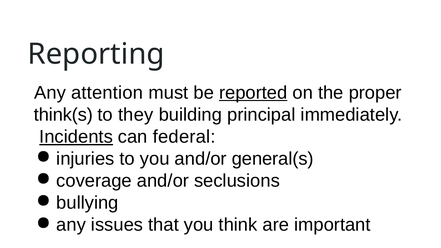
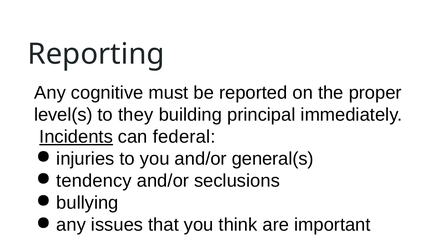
attention: attention -> cognitive
reported underline: present -> none
think(s: think(s -> level(s
coverage: coverage -> tendency
